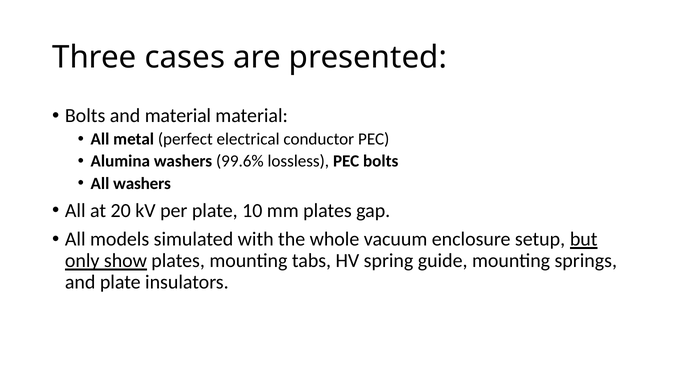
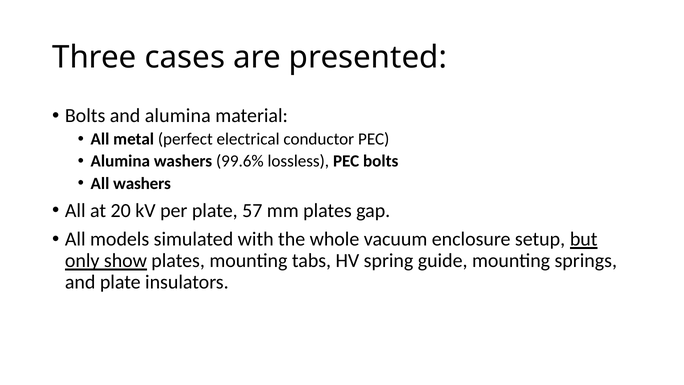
and material: material -> alumina
10: 10 -> 57
